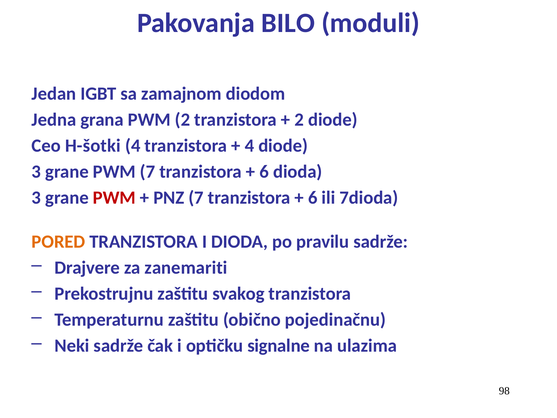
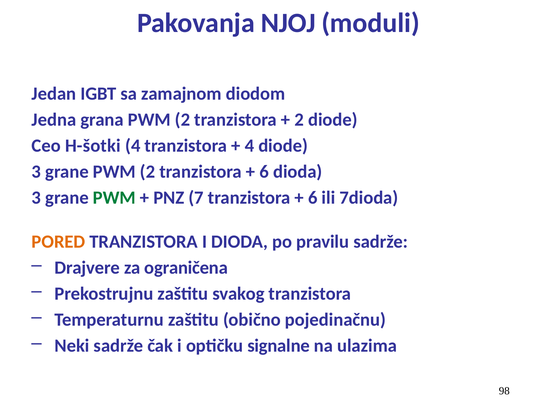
BILO: BILO -> NJOJ
grane PWM 7: 7 -> 2
PWM at (114, 198) colour: red -> green
zanemariti: zanemariti -> ograničena
